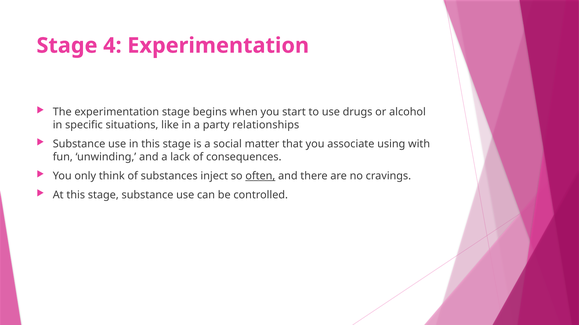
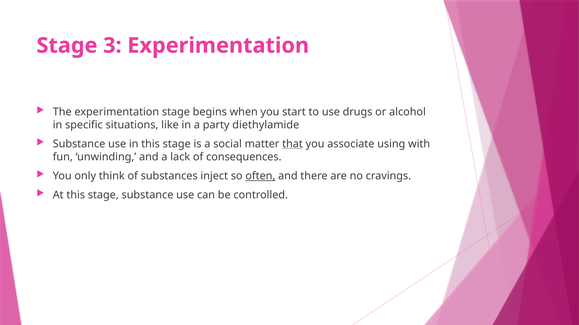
4: 4 -> 3
relationships: relationships -> diethylamide
that underline: none -> present
